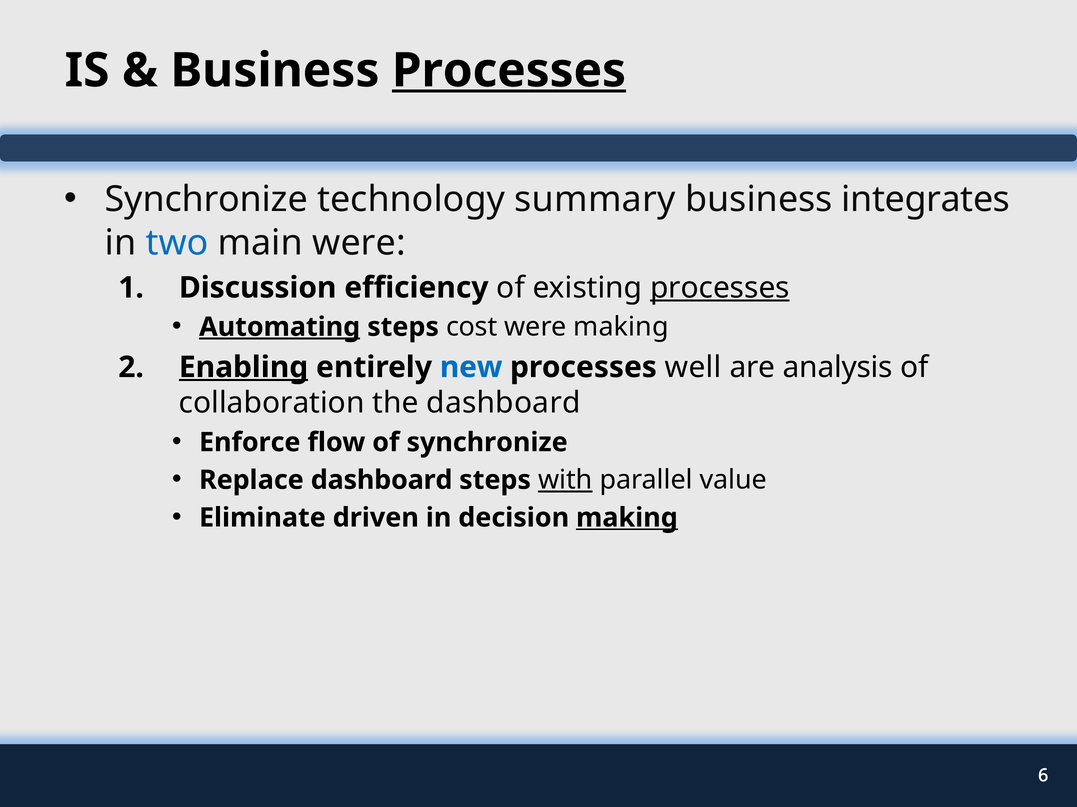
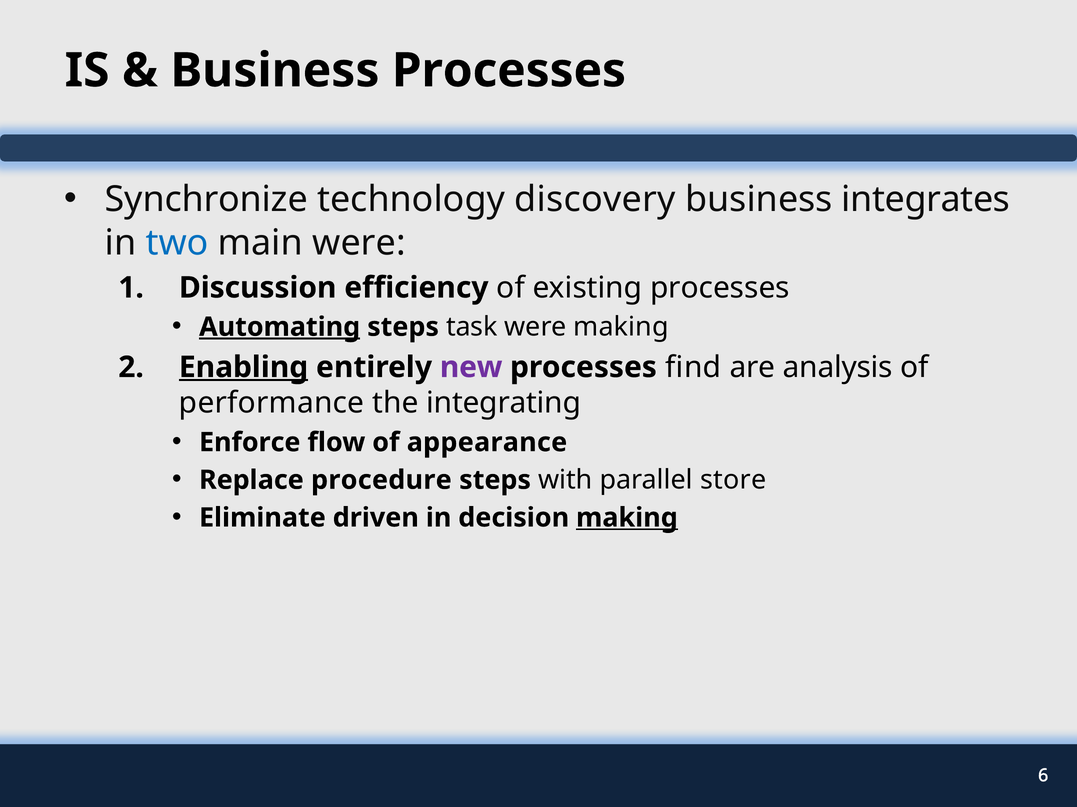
Processes at (509, 71) underline: present -> none
summary: summary -> discovery
processes at (720, 288) underline: present -> none
cost: cost -> task
new colour: blue -> purple
well: well -> find
collaboration: collaboration -> performance
the dashboard: dashboard -> integrating
of synchronize: synchronize -> appearance
Replace dashboard: dashboard -> procedure
with underline: present -> none
value: value -> store
